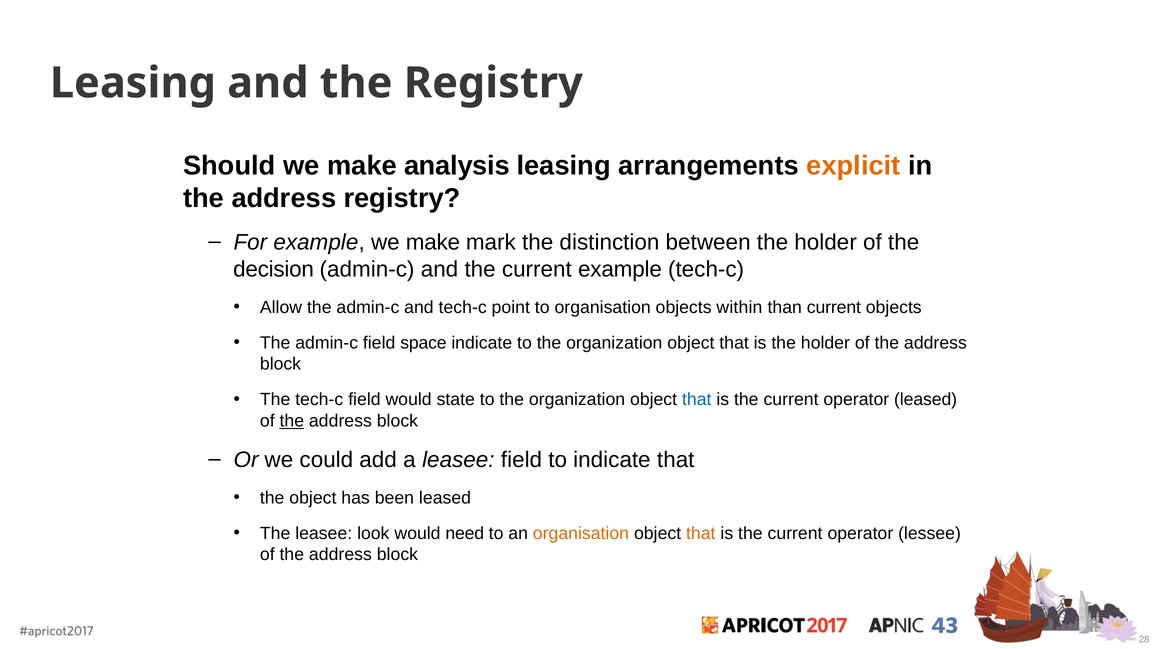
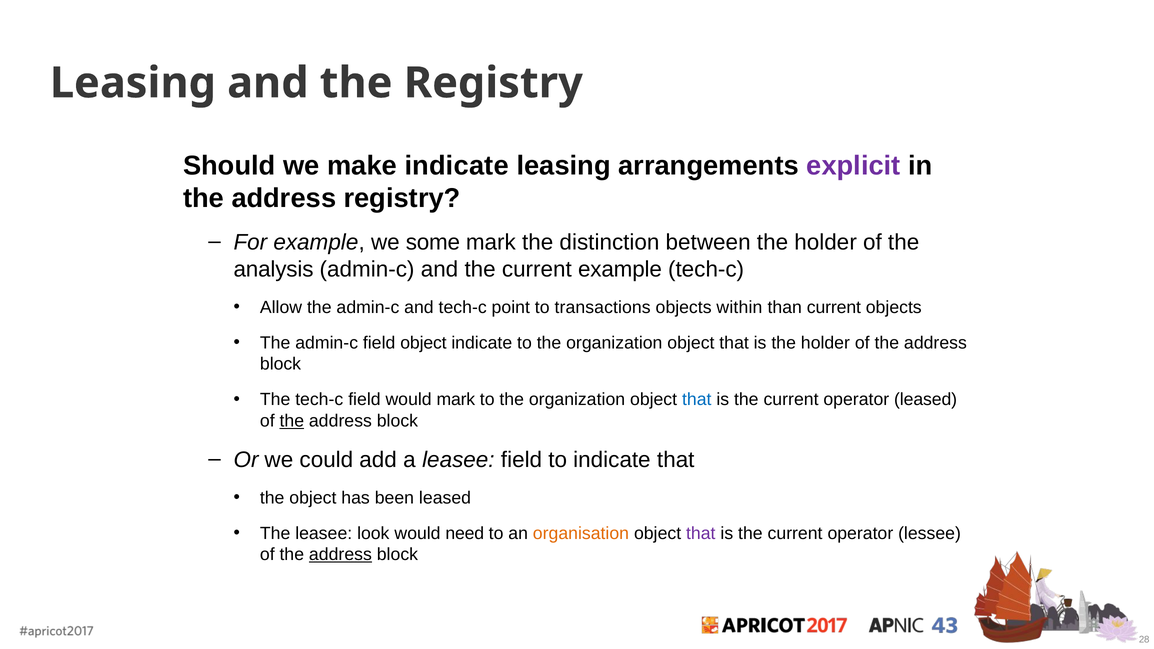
make analysis: analysis -> indicate
explicit colour: orange -> purple
example we make: make -> some
decision: decision -> analysis
to organisation: organisation -> transactions
field space: space -> object
would state: state -> mark
that at (701, 534) colour: orange -> purple
address at (340, 555) underline: none -> present
